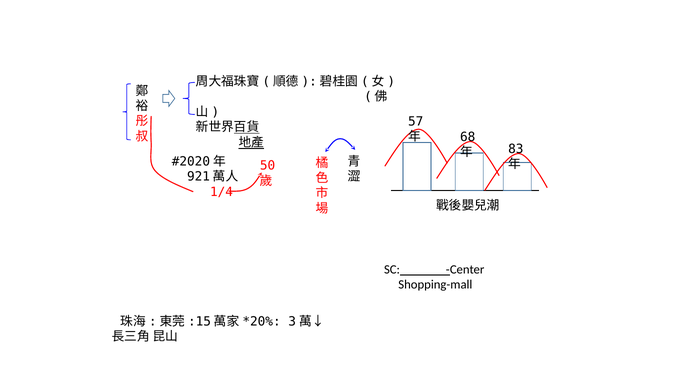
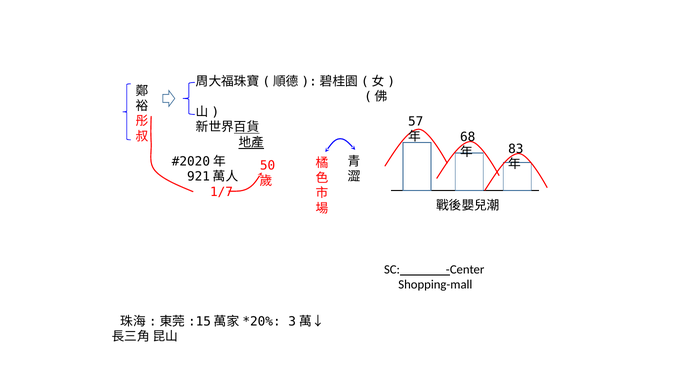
1/4: 1/4 -> 1/7
